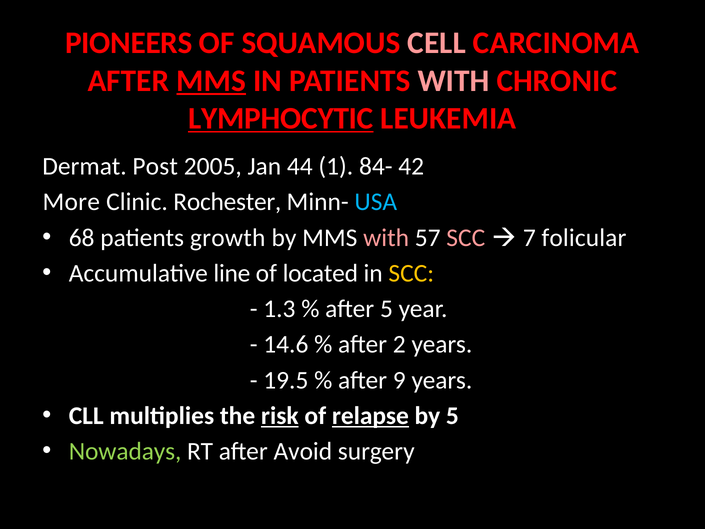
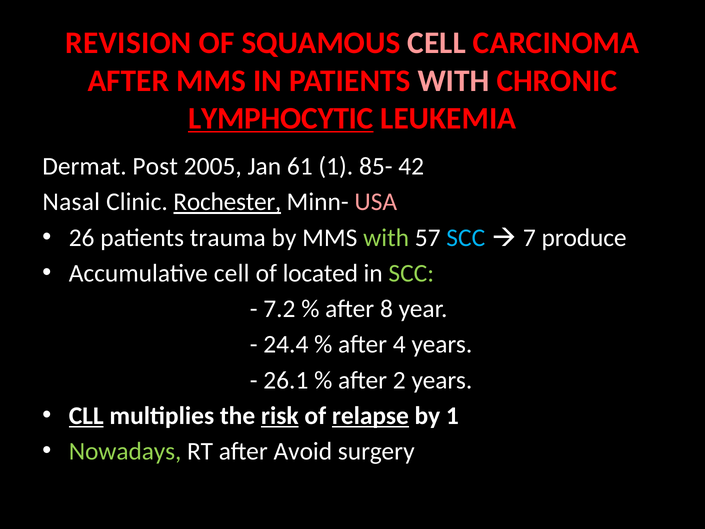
PIONEERS: PIONEERS -> REVISION
MMS at (211, 81) underline: present -> none
44: 44 -> 61
84-: 84- -> 85-
More: More -> Nasal
Rochester underline: none -> present
USA colour: light blue -> pink
68: 68 -> 26
growth: growth -> trauma
with at (386, 238) colour: pink -> light green
SCC at (466, 238) colour: pink -> light blue
folicular: folicular -> produce
Accumulative line: line -> cell
SCC at (411, 273) colour: yellow -> light green
1.3: 1.3 -> 7.2
after 5: 5 -> 8
14.6: 14.6 -> 24.4
2: 2 -> 4
19.5: 19.5 -> 26.1
9: 9 -> 2
CLL underline: none -> present
by 5: 5 -> 1
